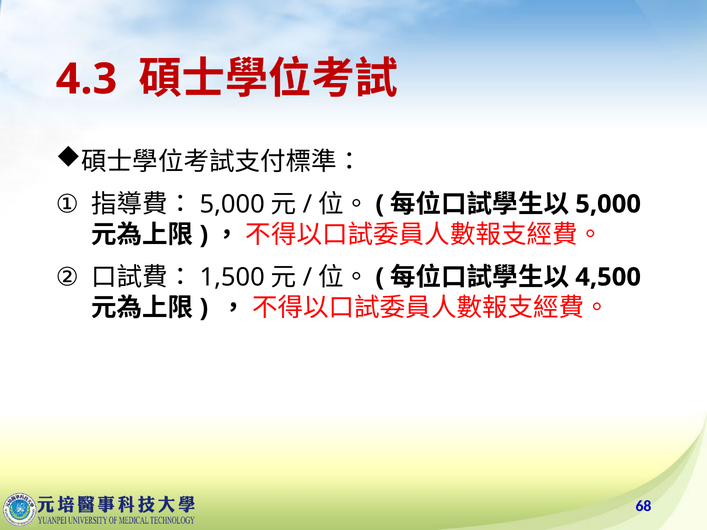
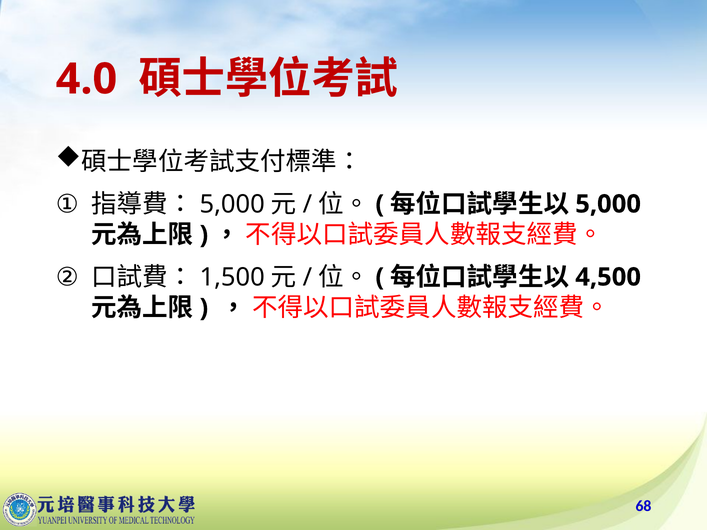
4.3: 4.3 -> 4.0
